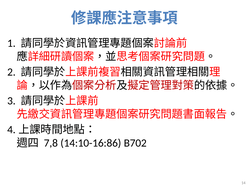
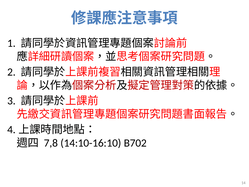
14:10-16:86: 14:10-16:86 -> 14:10-16:10
